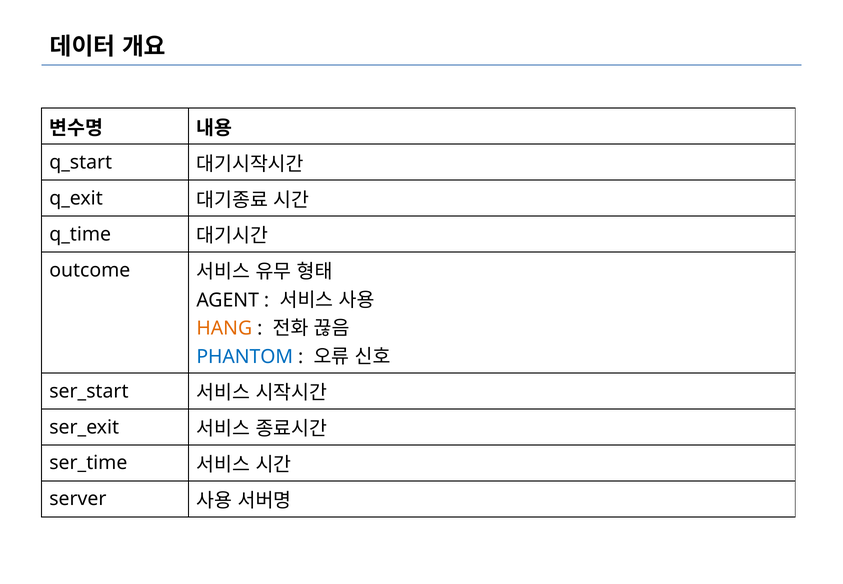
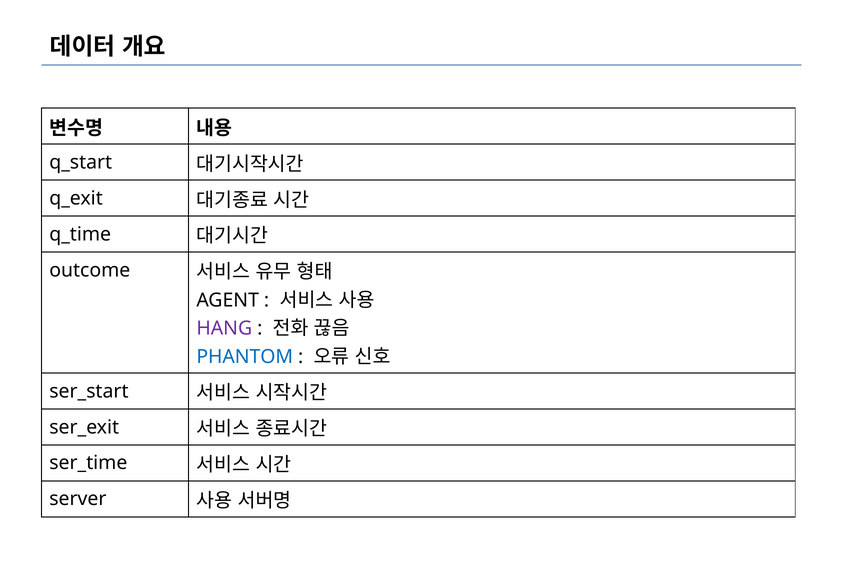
HANG colour: orange -> purple
